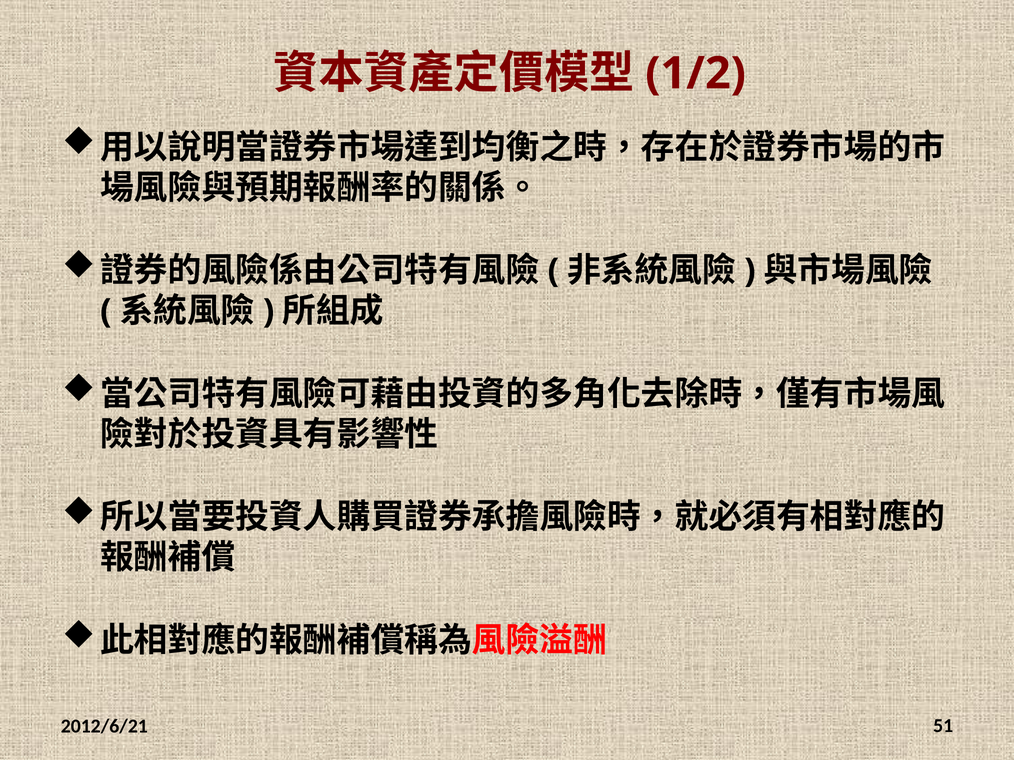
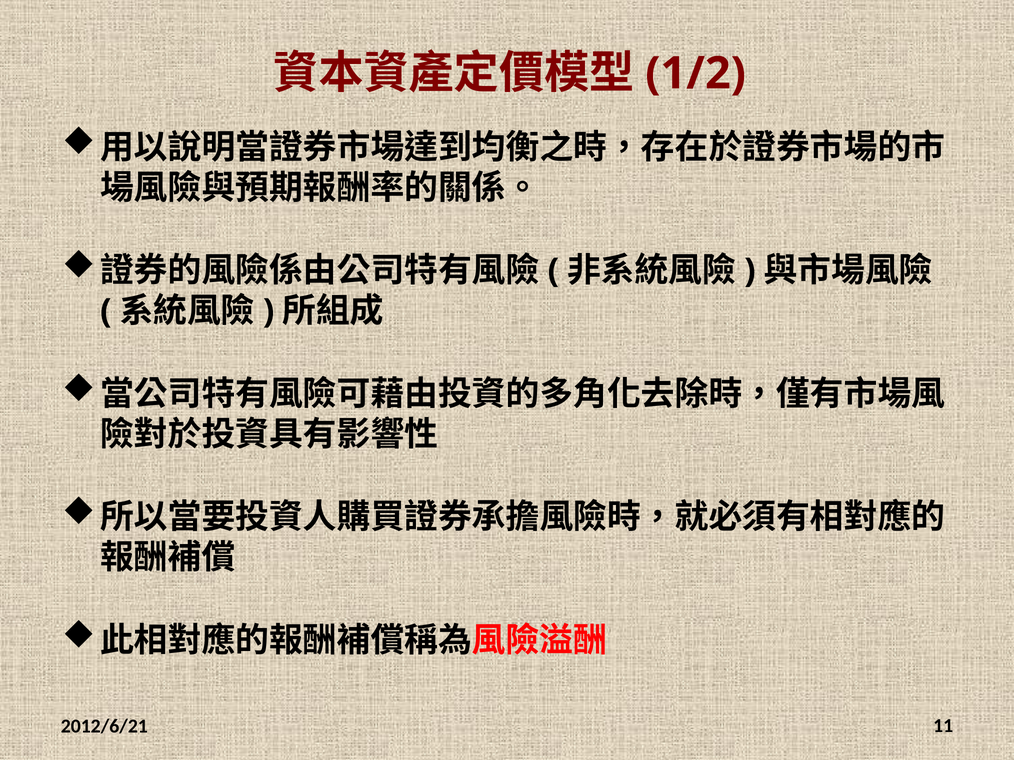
51: 51 -> 11
